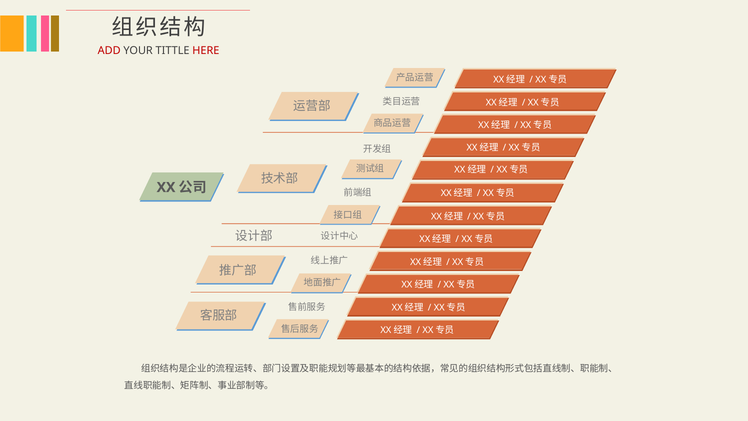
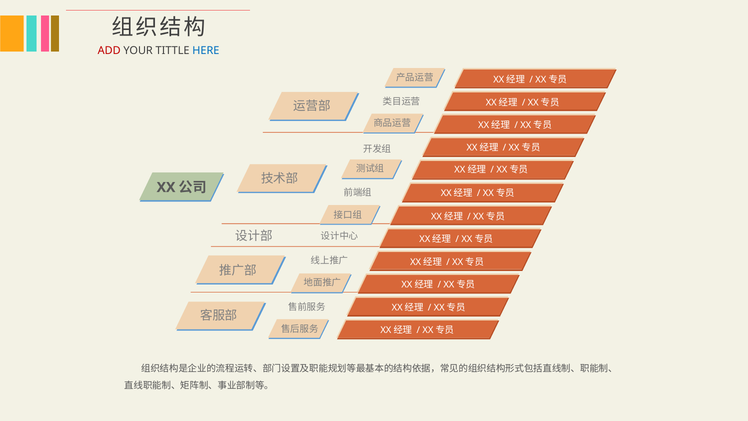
HERE colour: red -> blue
